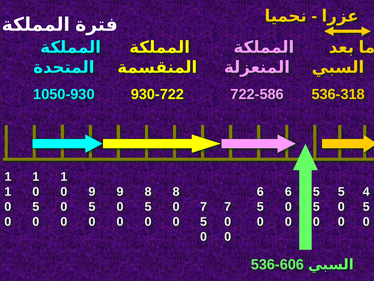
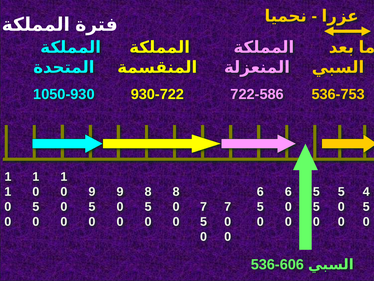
536-318: 536-318 -> 536-753
